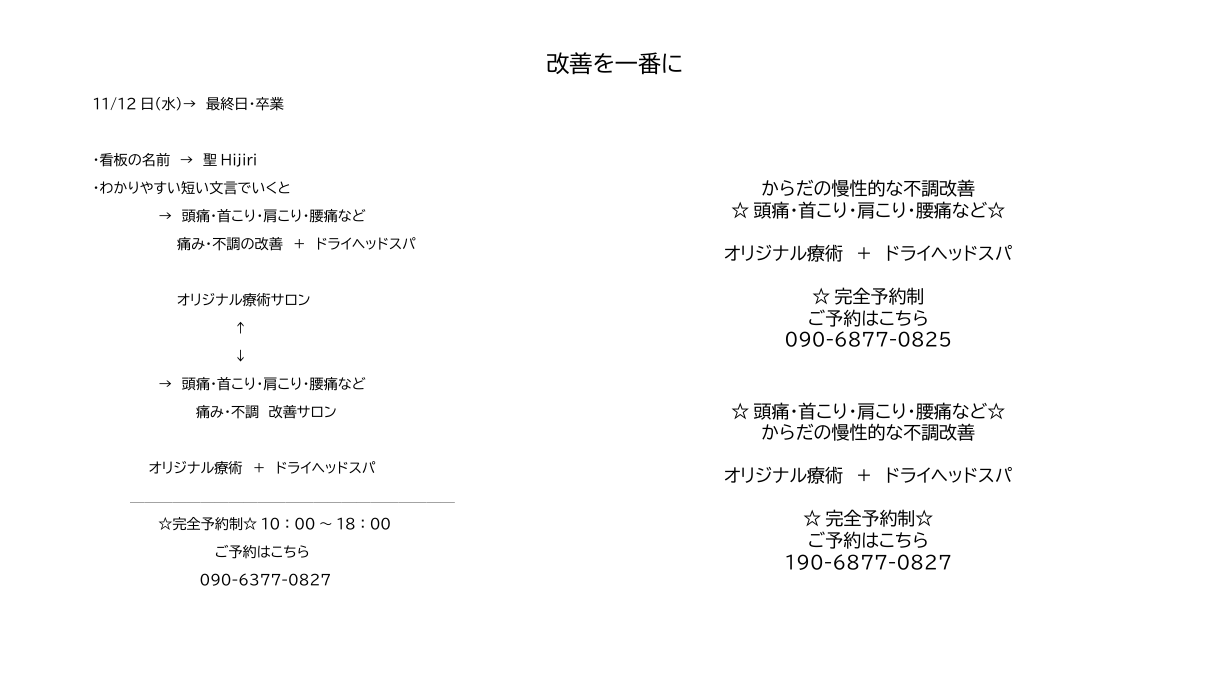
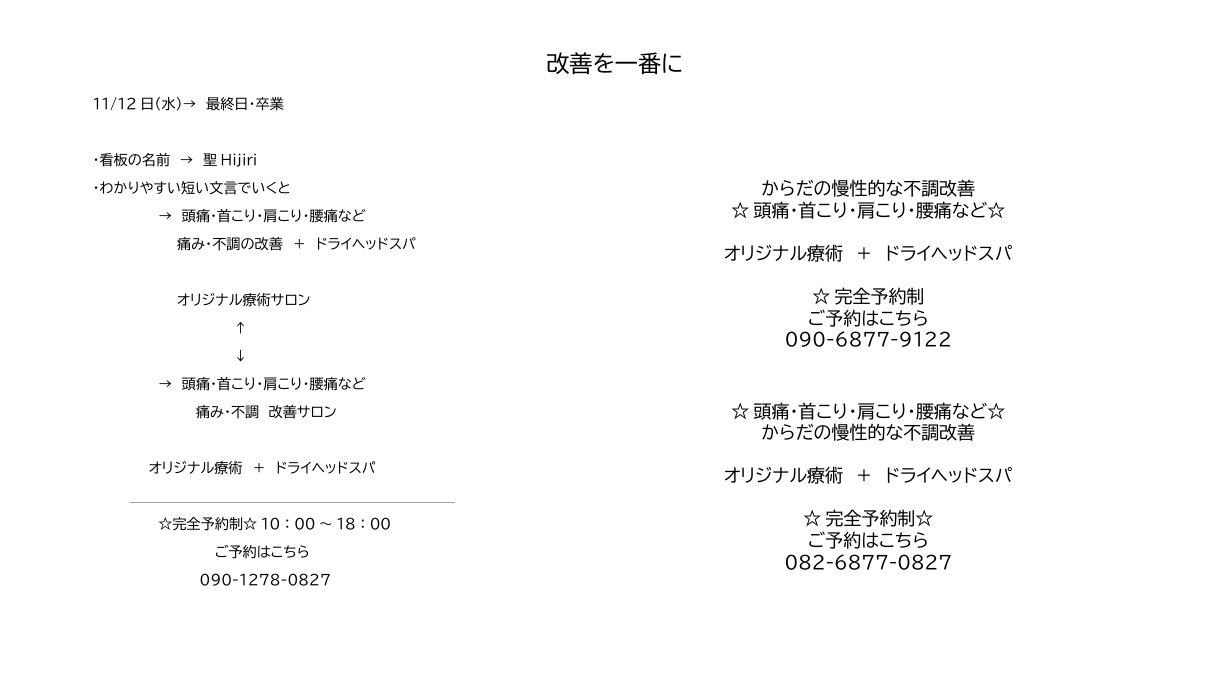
090-6877-0825: 090-6877-0825 -> 090-6877-9122
190-6877-0827: 190-6877-0827 -> 082-6877-0827
090-6377-0827: 090-6377-0827 -> 090-1278-0827
